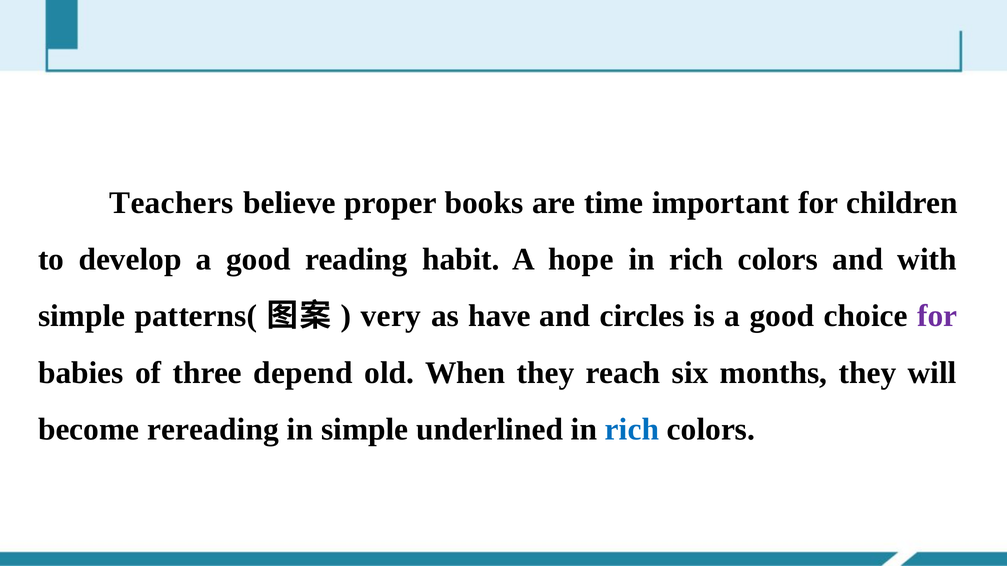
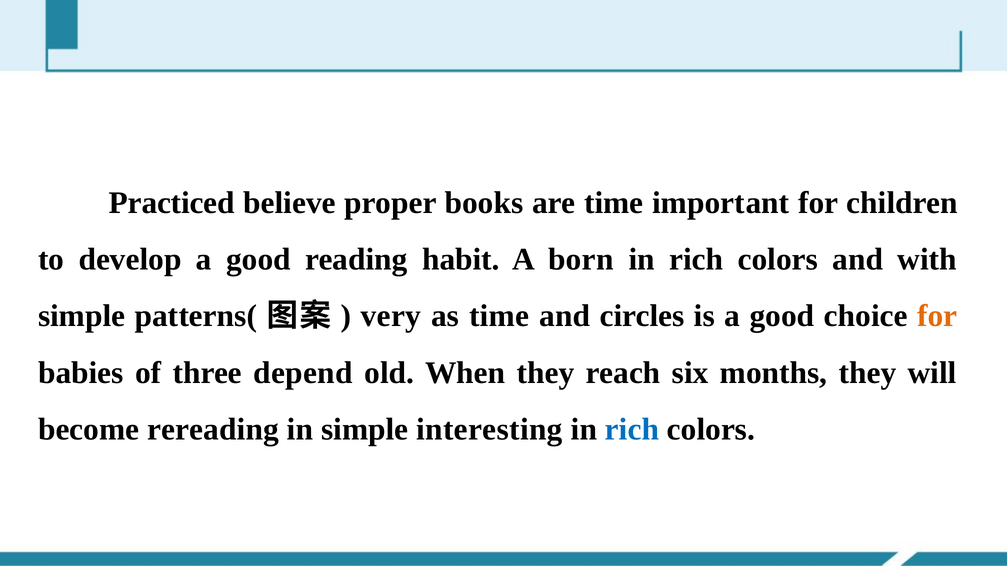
Teachers: Teachers -> Practiced
hope: hope -> born
as have: have -> time
for at (937, 316) colour: purple -> orange
underlined: underlined -> interesting
